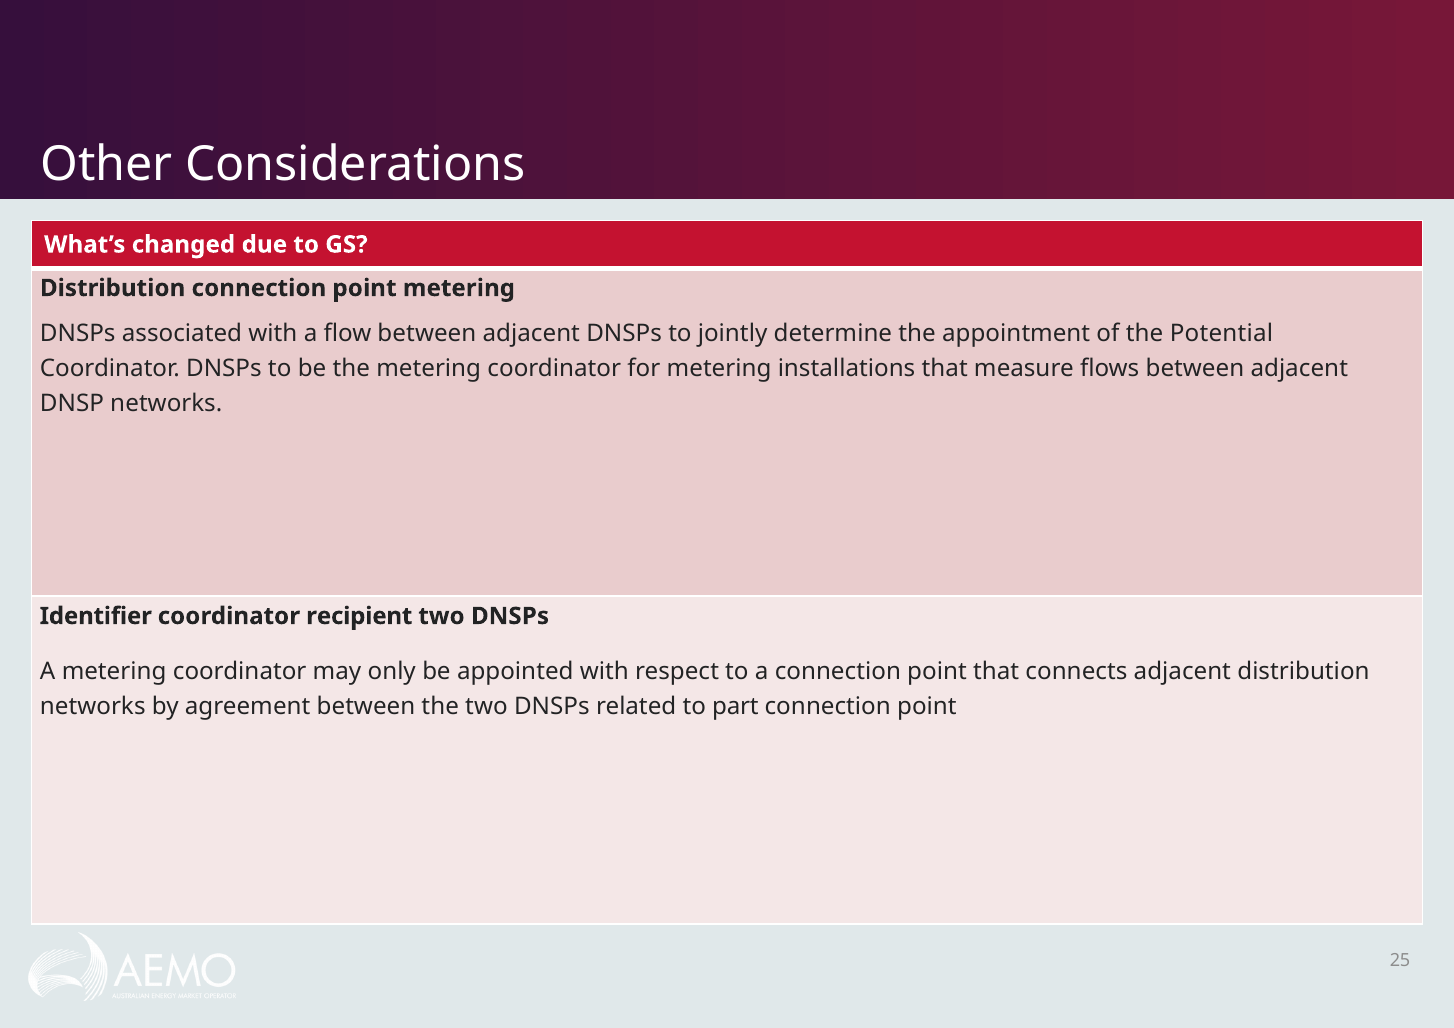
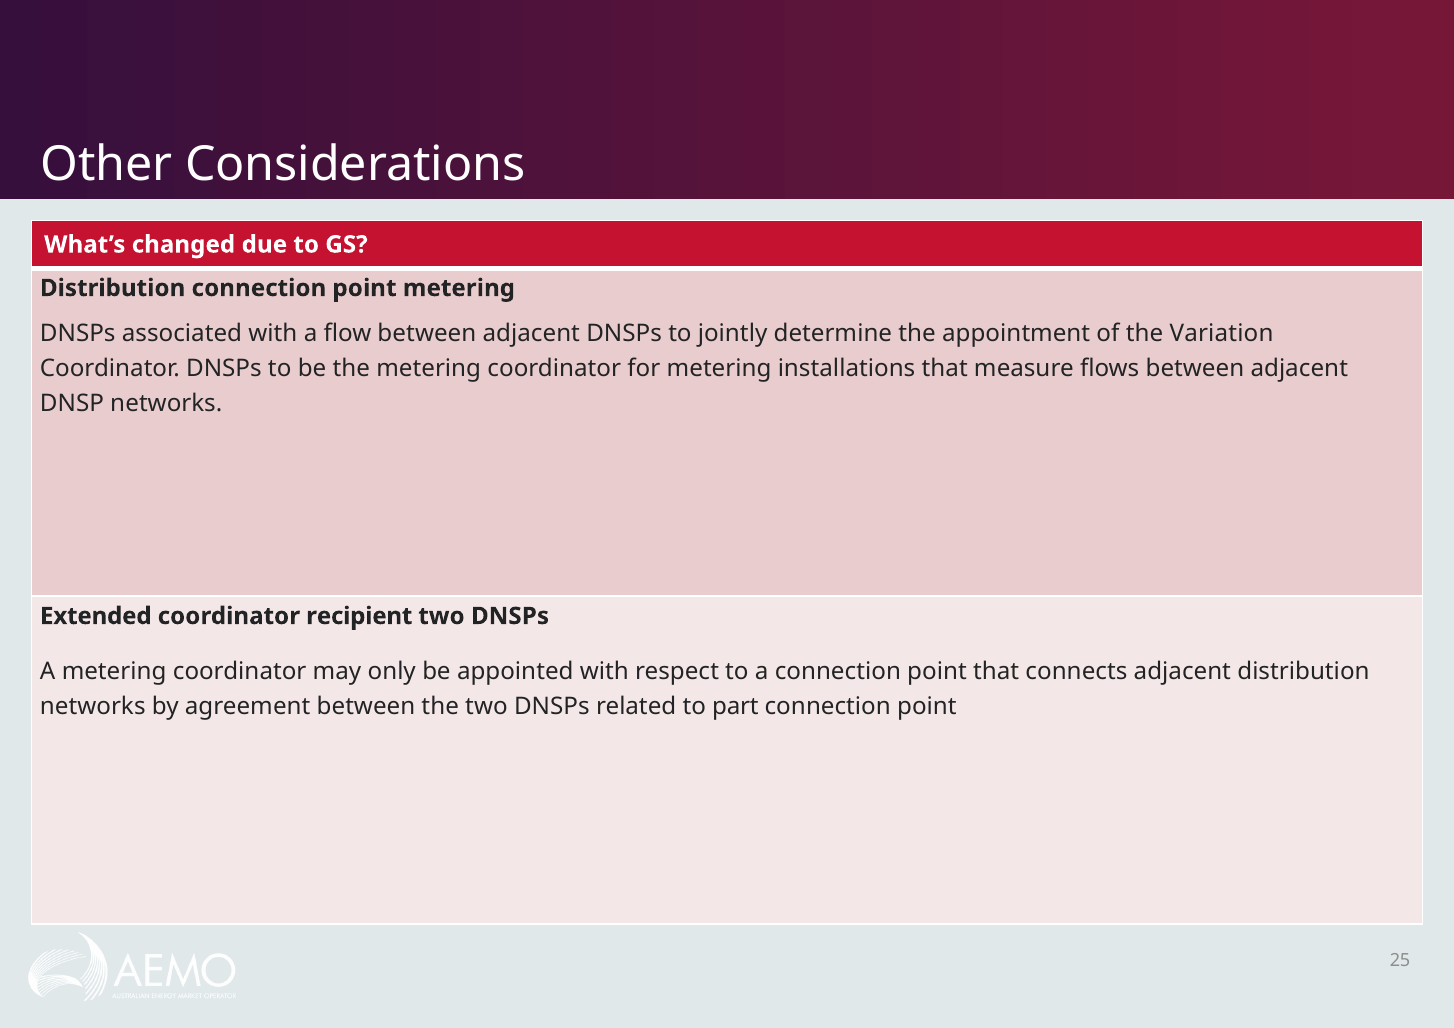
Potential: Potential -> Variation
Identifier: Identifier -> Extended
